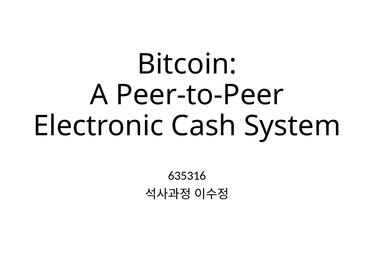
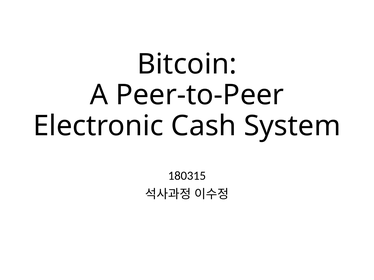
635316: 635316 -> 180315
